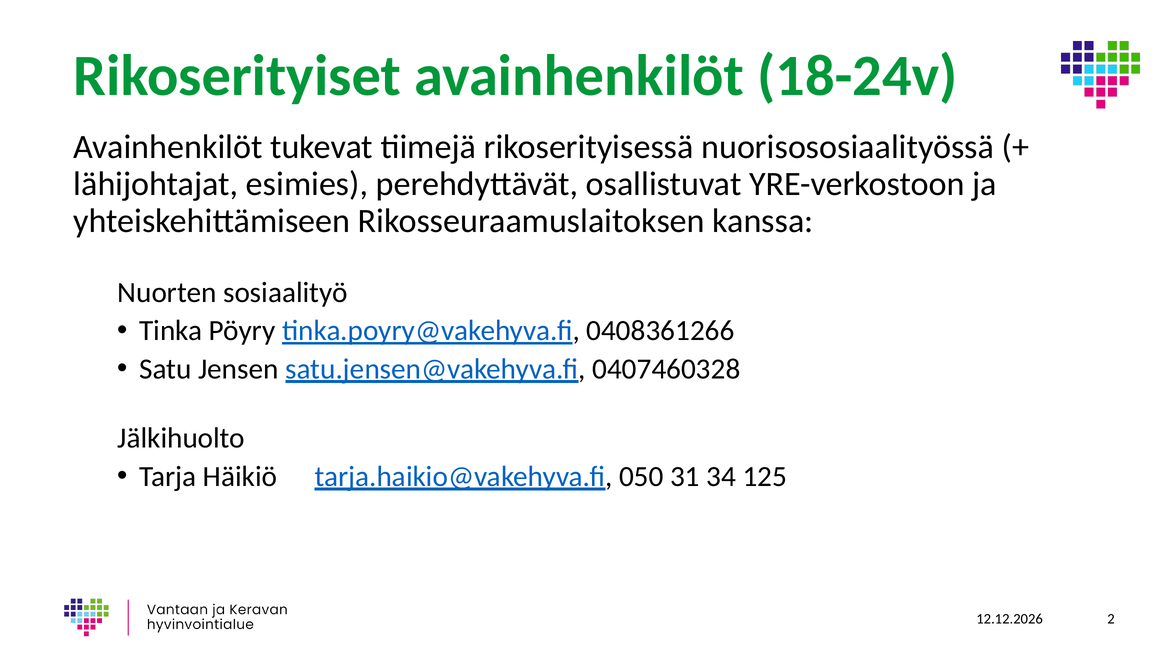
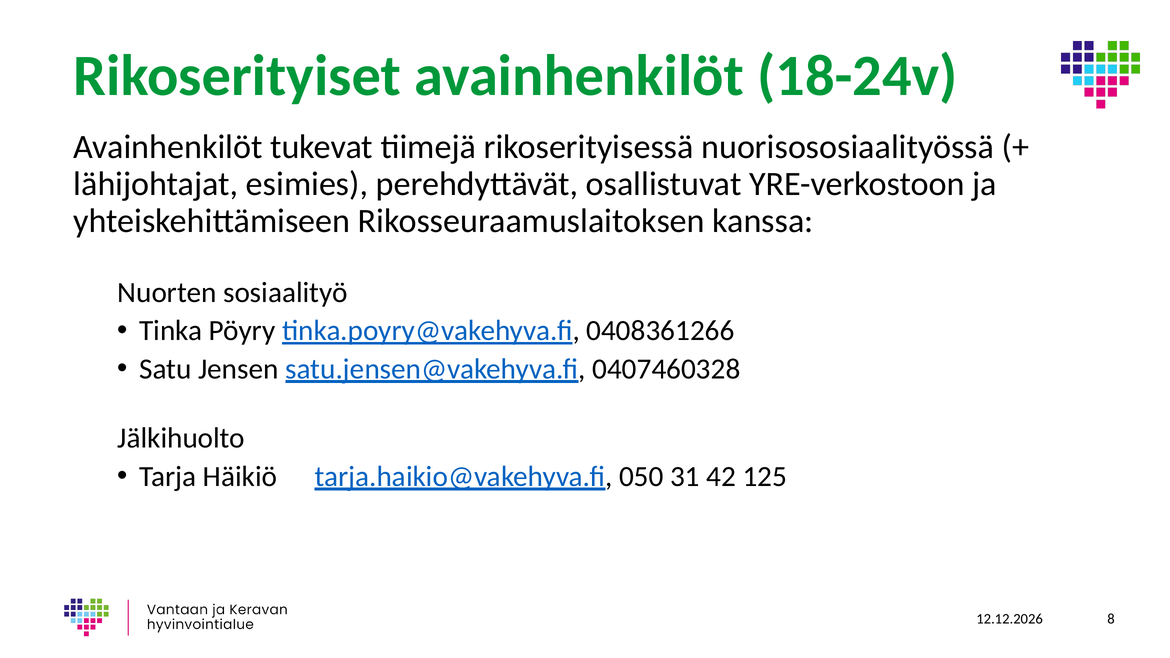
34: 34 -> 42
2: 2 -> 8
